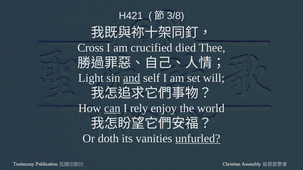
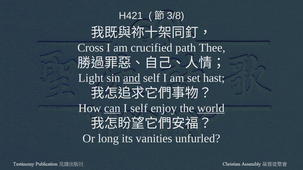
died: died -> path
will: will -> hast
I rely: rely -> self
world underline: none -> present
doth: doth -> long
unfurled underline: present -> none
